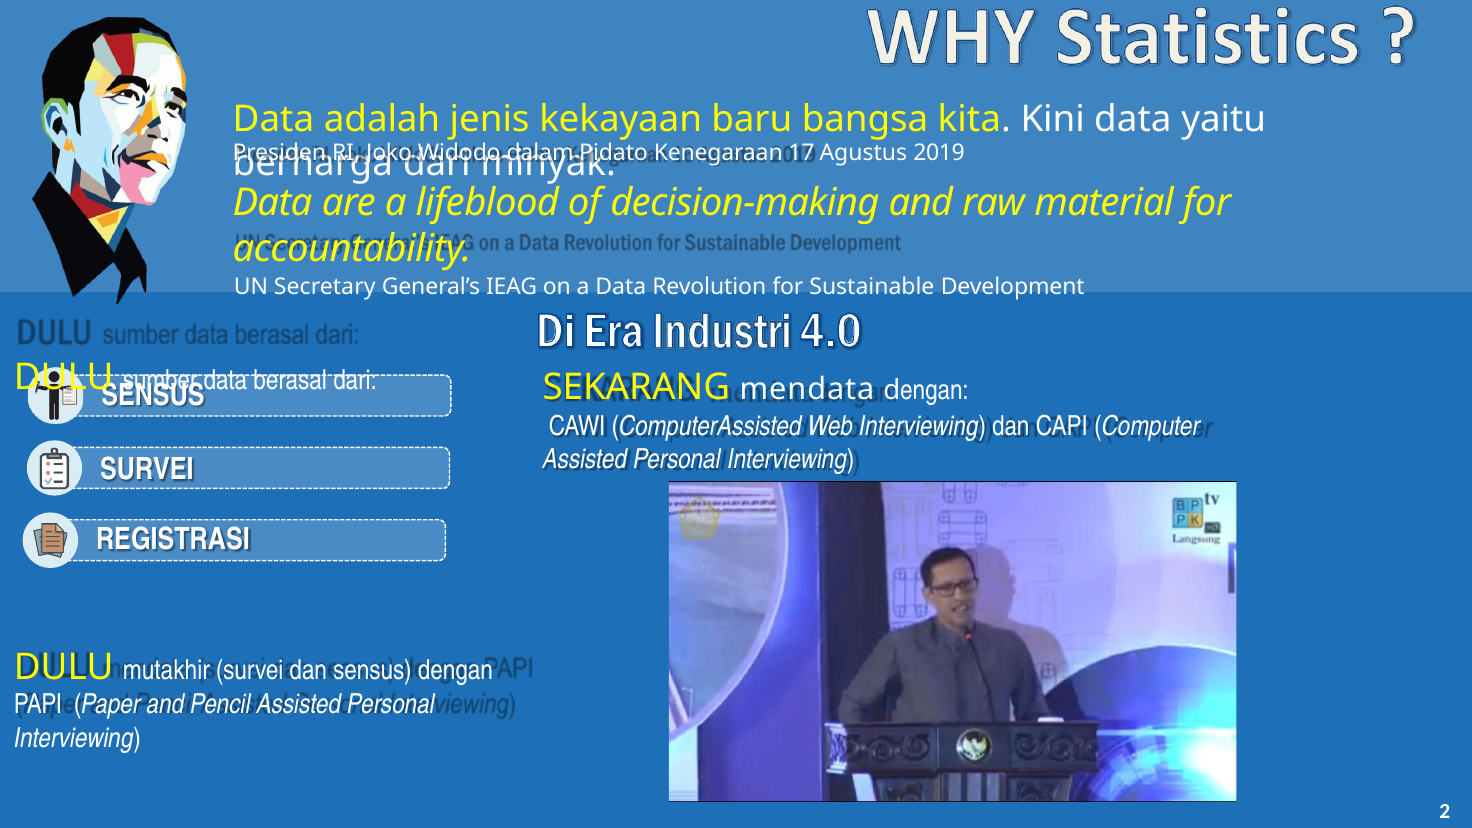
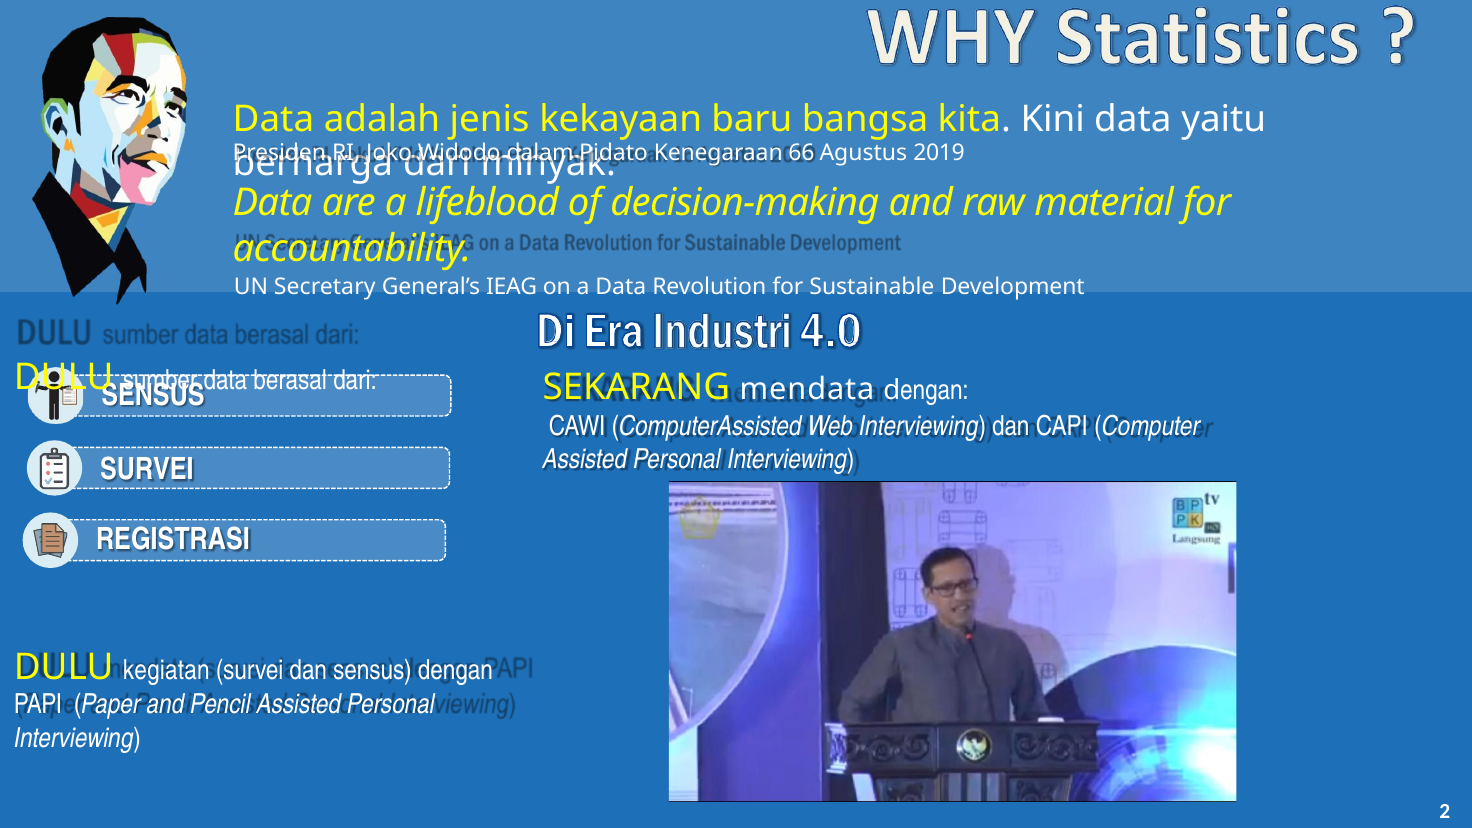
17: 17 -> 66
mutakhir: mutakhir -> kegiatan
